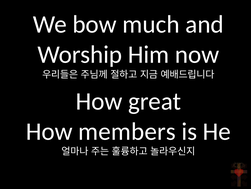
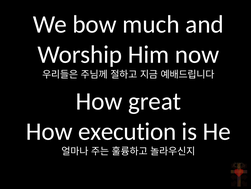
members: members -> execution
